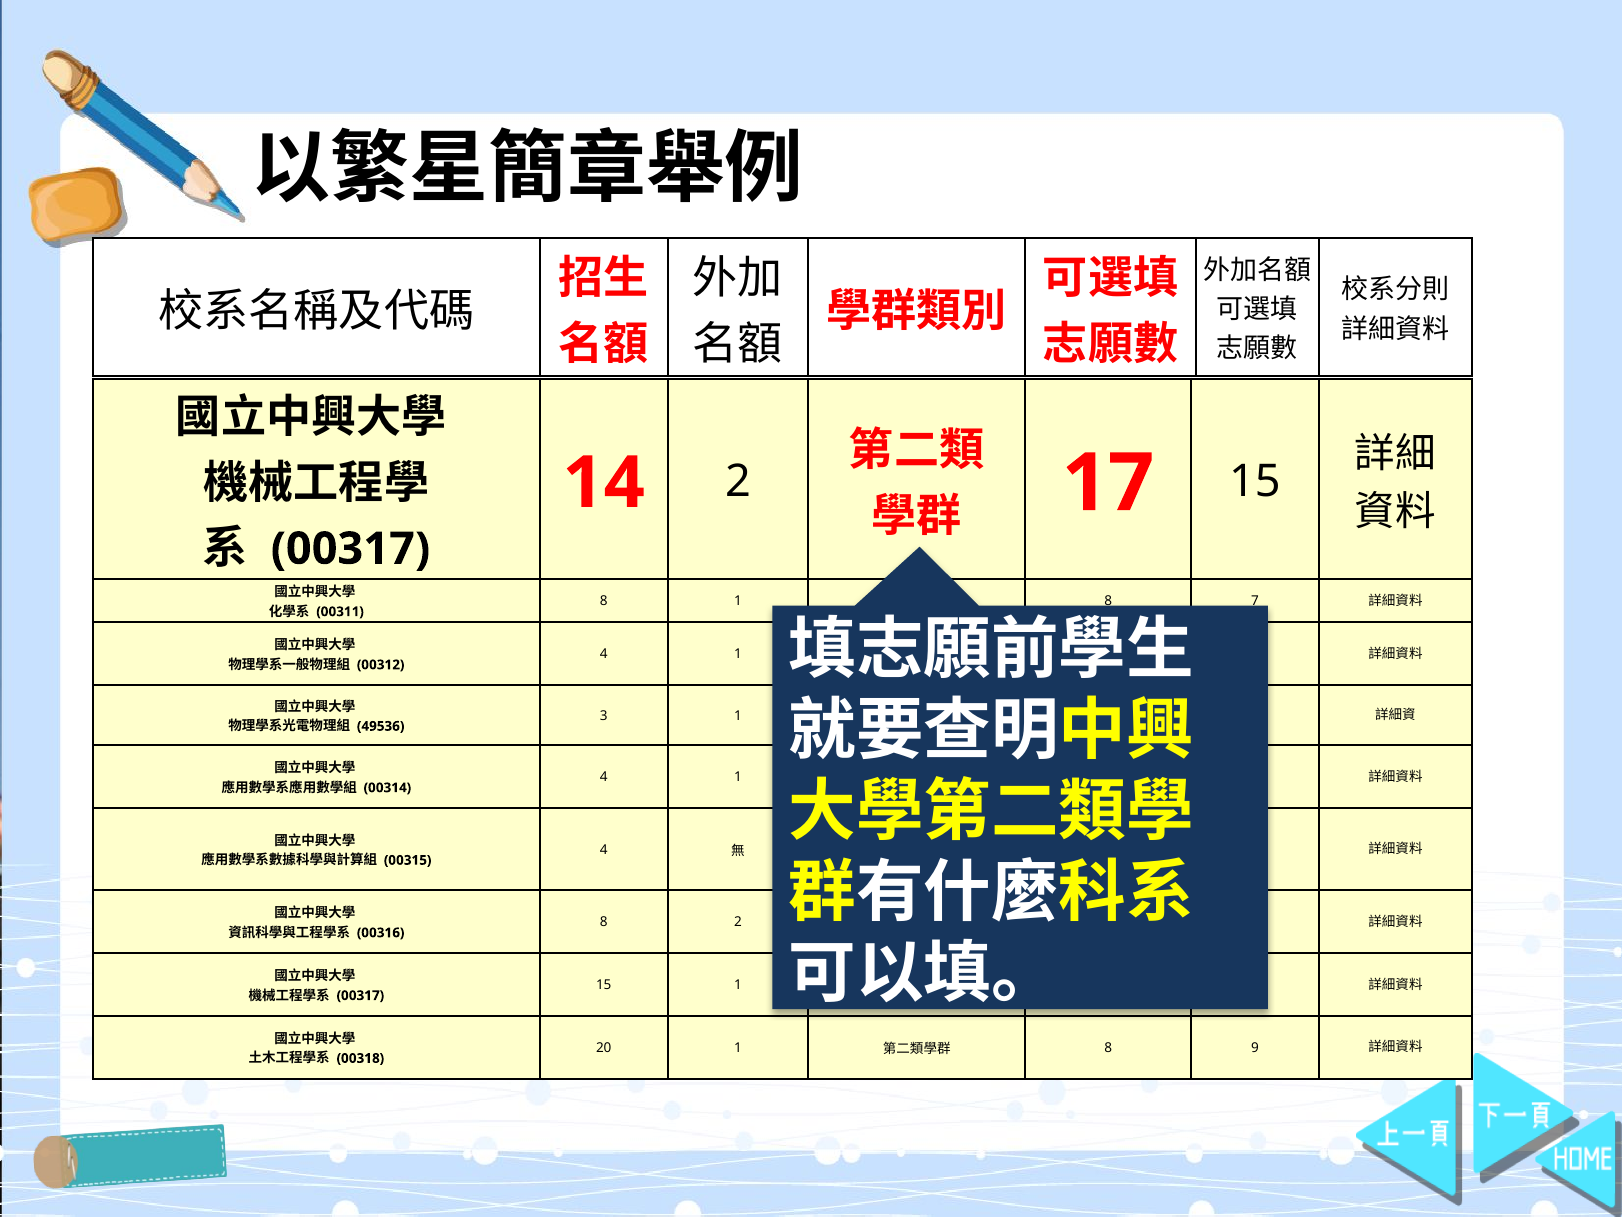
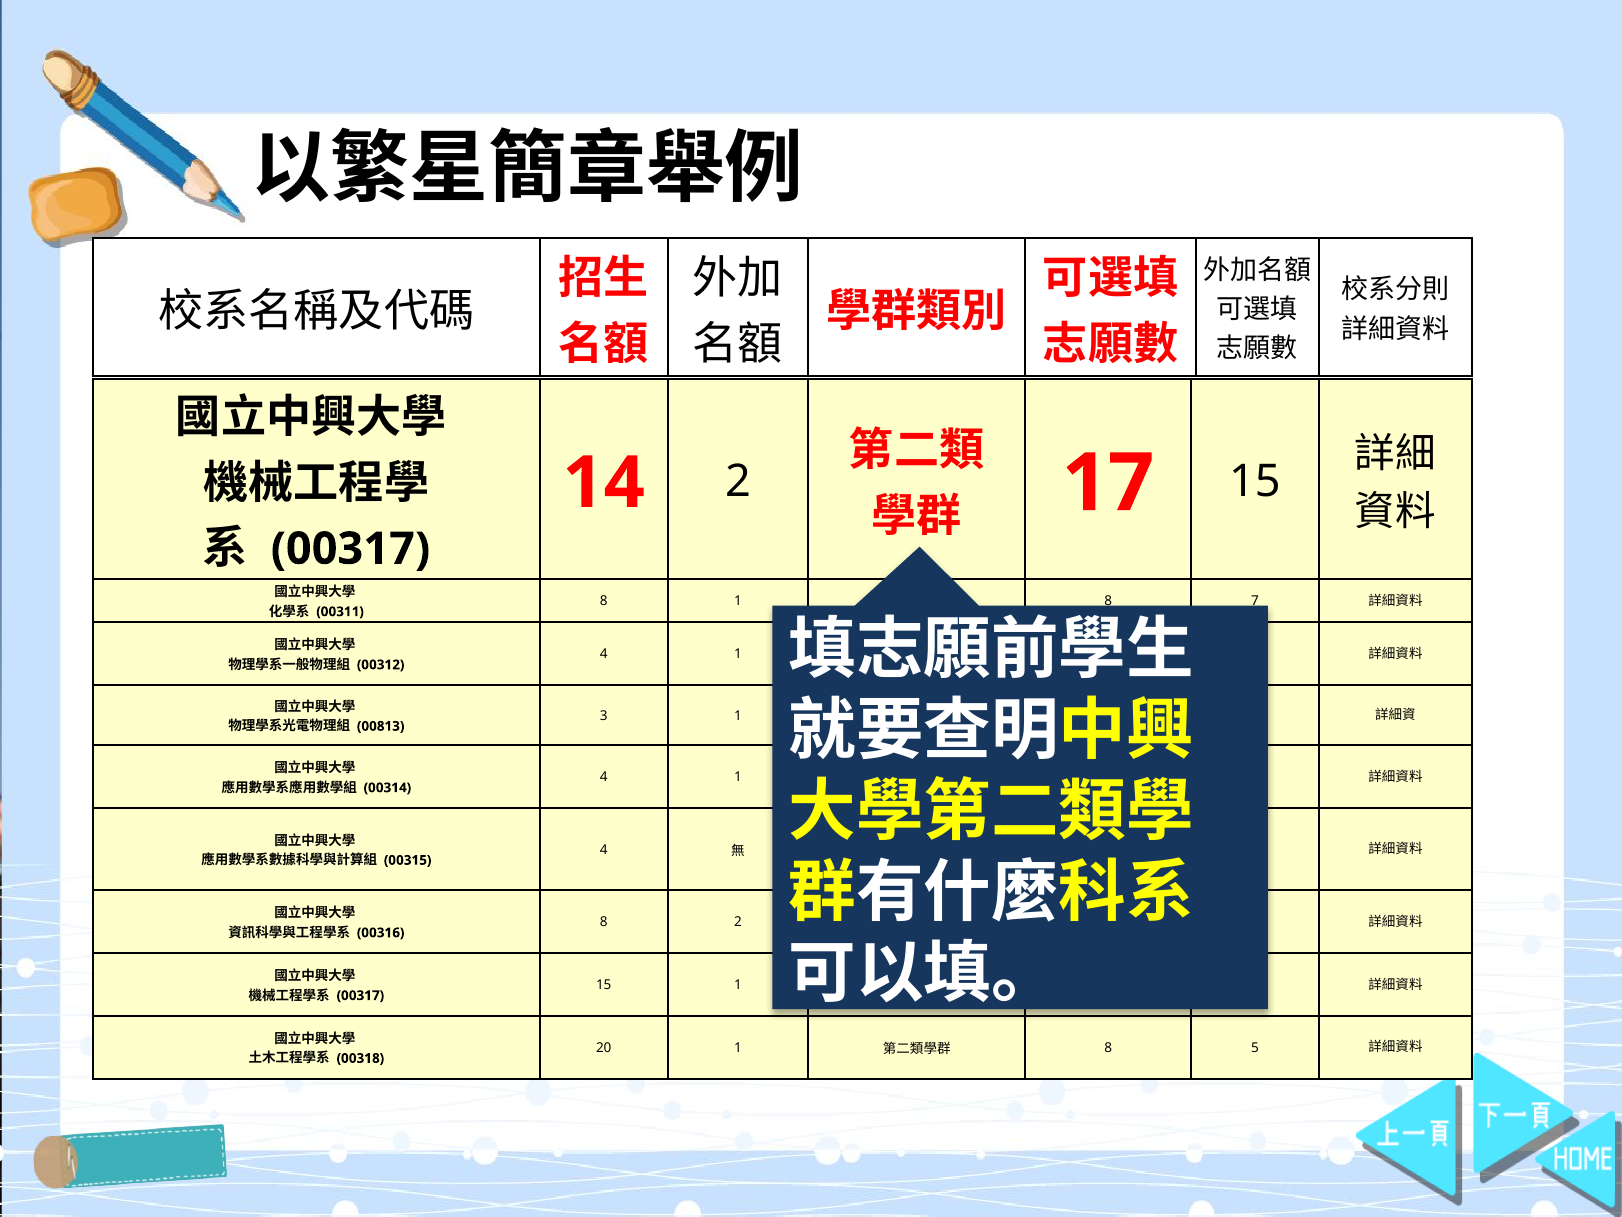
49536: 49536 -> 00813
9: 9 -> 5
